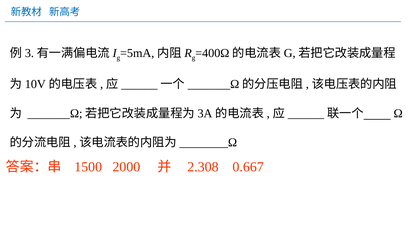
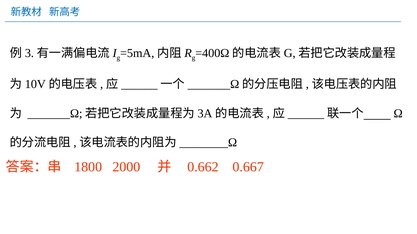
1500: 1500 -> 1800
2.308: 2.308 -> 0.662
